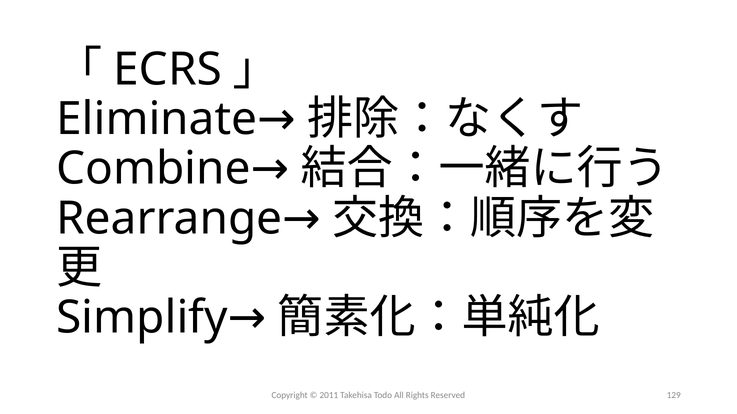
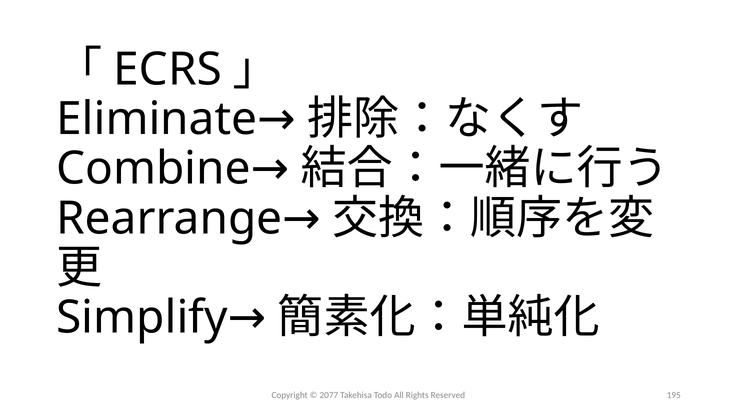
2011: 2011 -> 2077
129: 129 -> 195
